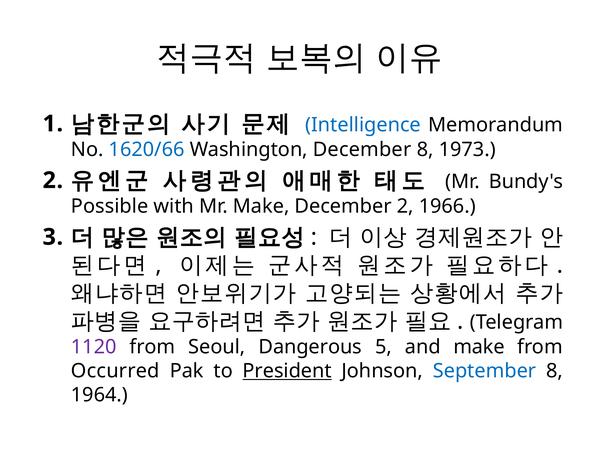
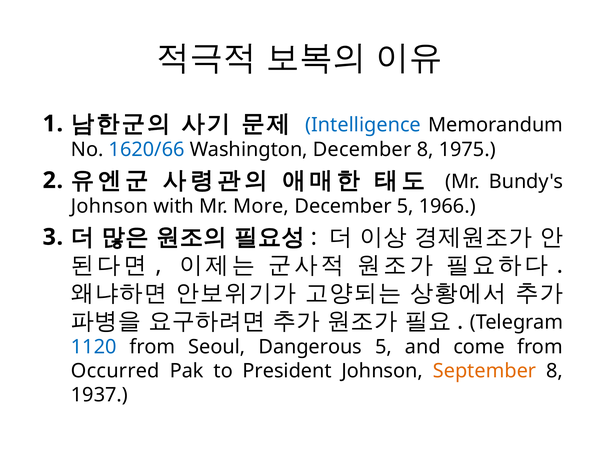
1973: 1973 -> 1975
Possible at (110, 206): Possible -> Johnson
Mr Make: Make -> More
December 2: 2 -> 5
1120 colour: purple -> blue
and make: make -> come
President underline: present -> none
September colour: blue -> orange
1964: 1964 -> 1937
